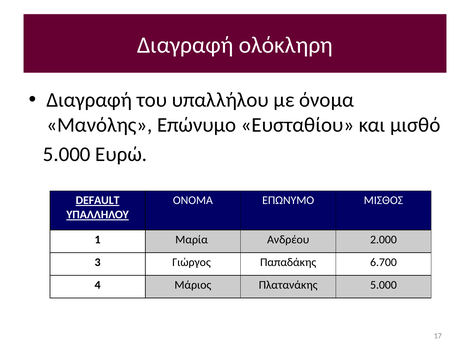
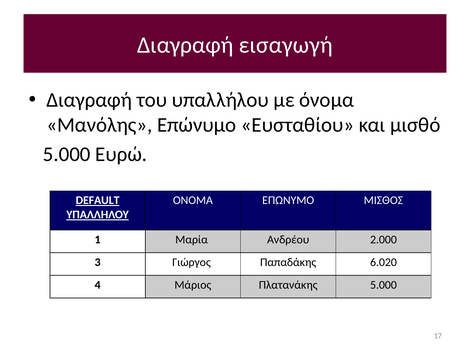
ολόκληρη: ολόκληρη -> εισαγωγή
6.700: 6.700 -> 6.020
